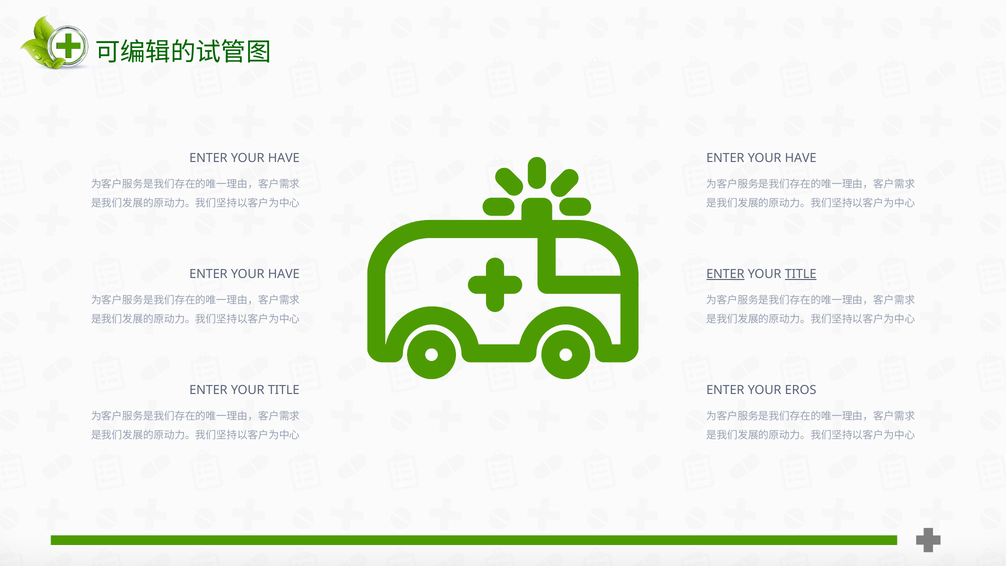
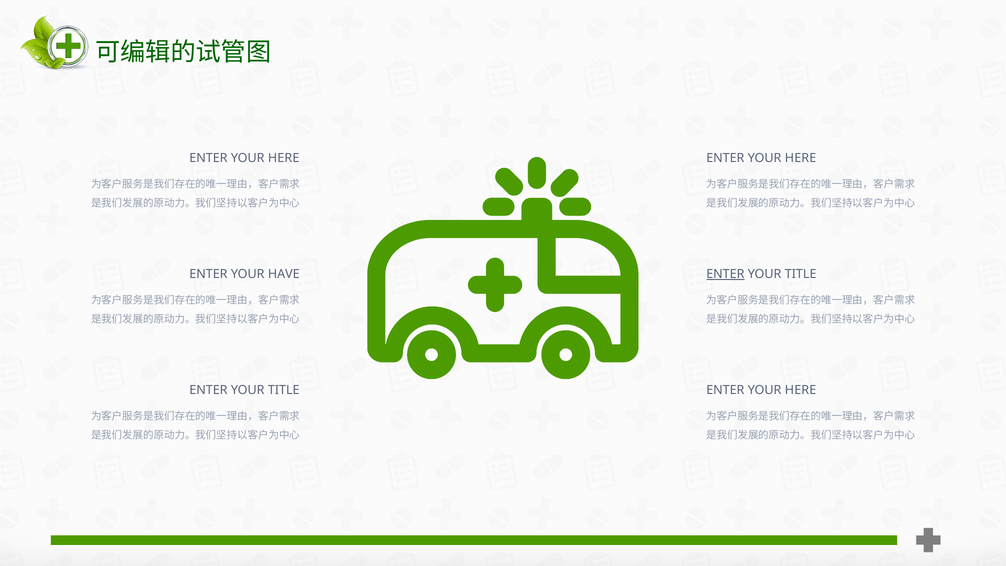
HAVE at (284, 158): HAVE -> HERE
HAVE at (801, 158): HAVE -> HERE
TITLE at (801, 274) underline: present -> none
EROS at (801, 390): EROS -> HERE
